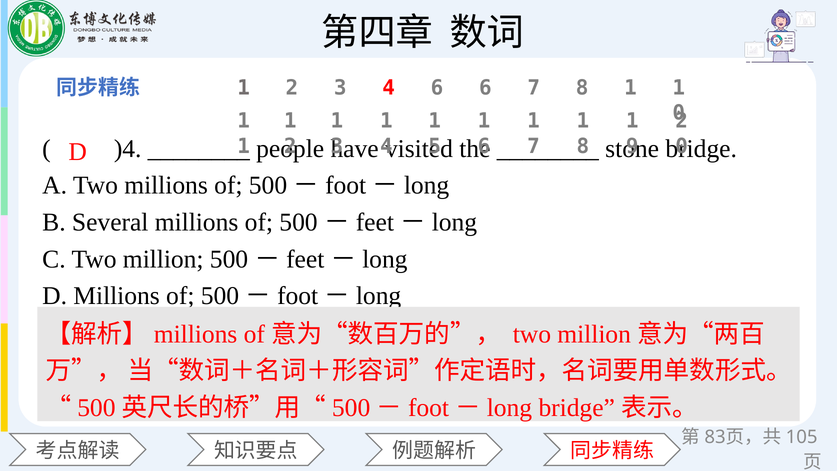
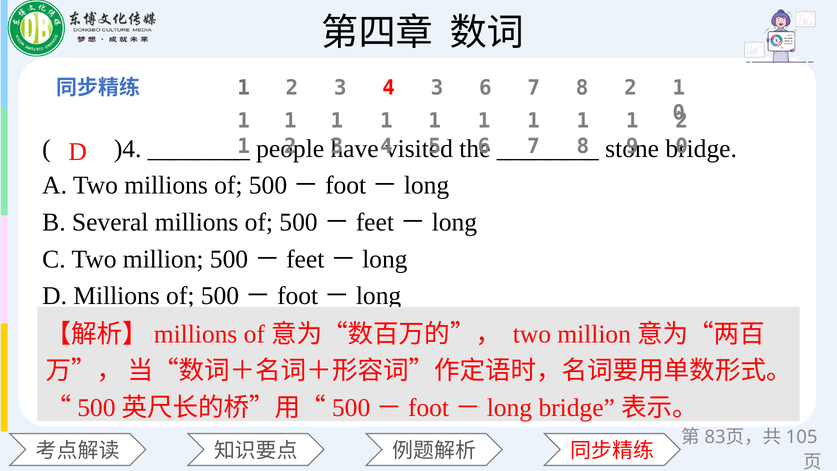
4 6: 6 -> 3
7 8 1: 1 -> 2
